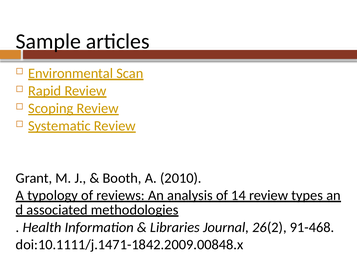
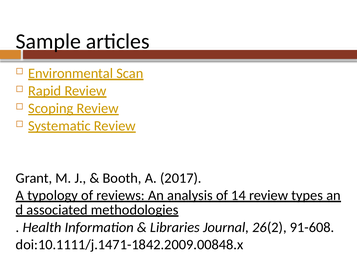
2010: 2010 -> 2017
91-468: 91-468 -> 91-608
